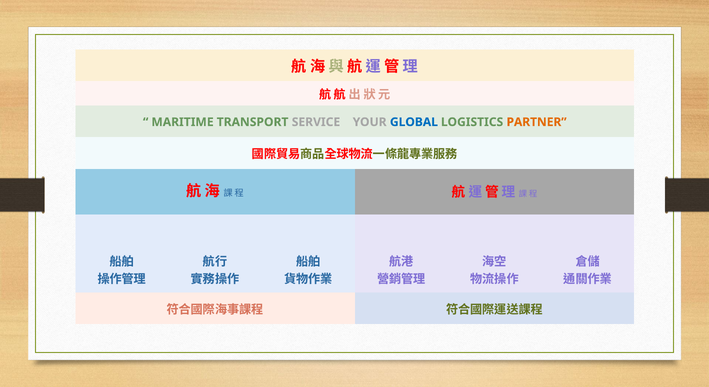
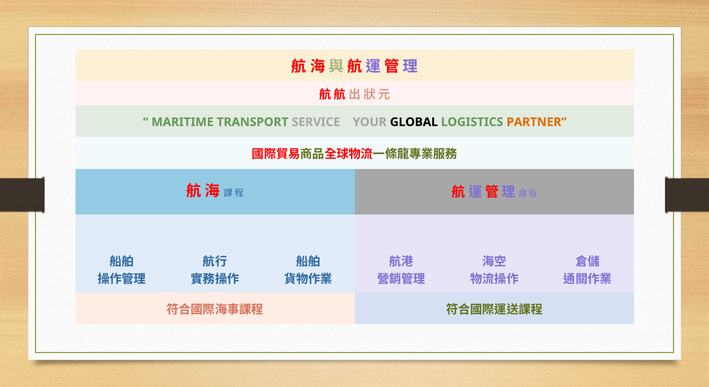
GLOBAL colour: blue -> black
